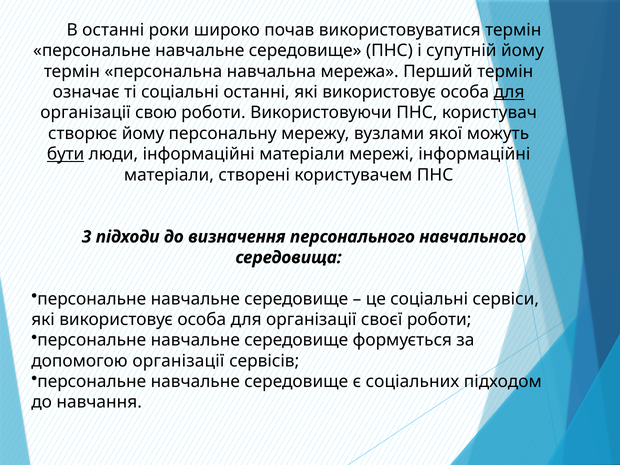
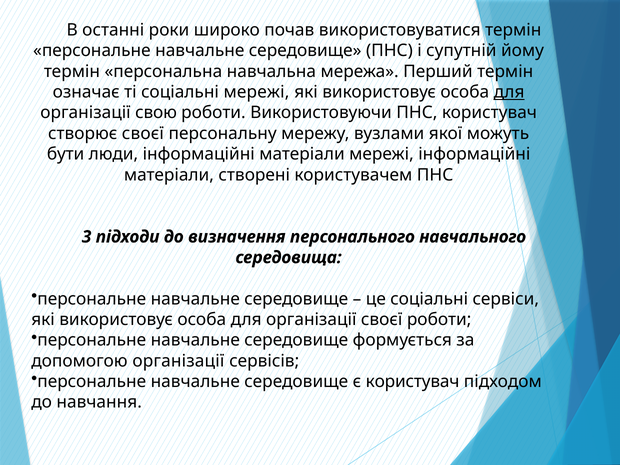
соціальні останні: останні -> мережі
створює йому: йому -> своєї
бути underline: present -> none
є соціальних: соціальних -> користувач
